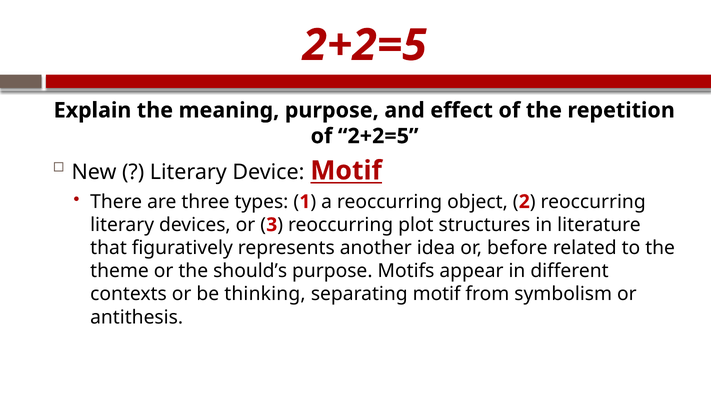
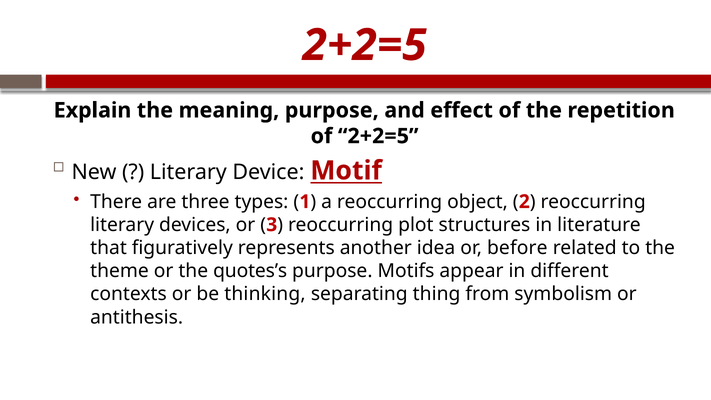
should’s: should’s -> quotes’s
separating motif: motif -> thing
